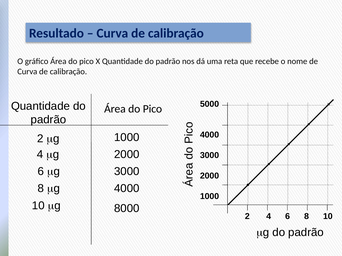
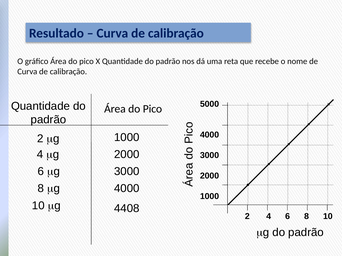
8000: 8000 -> 4408
